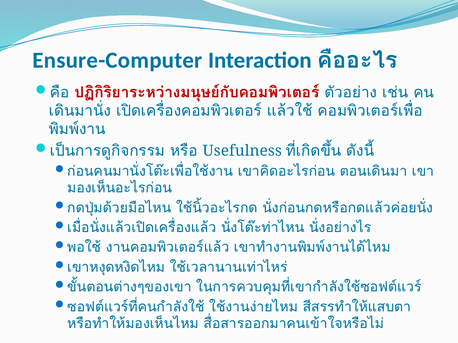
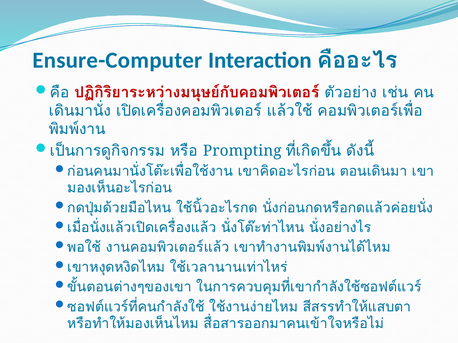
Usefulness: Usefulness -> Prompting
